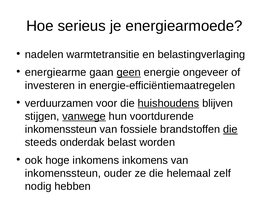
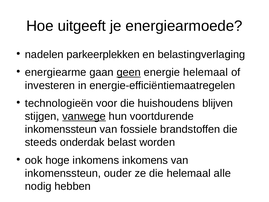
serieus: serieus -> uitgeeft
warmtetransitie: warmtetransitie -> parkeerplekken
energie ongeveer: ongeveer -> helemaal
verduurzamen: verduurzamen -> technologieën
huishoudens underline: present -> none
die at (230, 129) underline: present -> none
zelf: zelf -> alle
